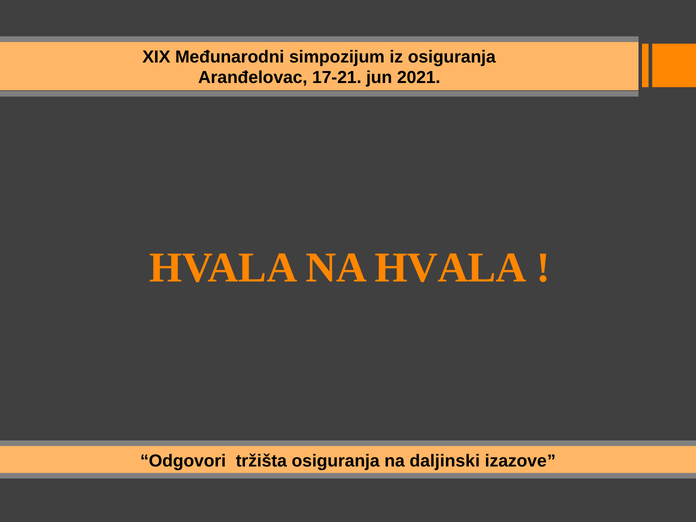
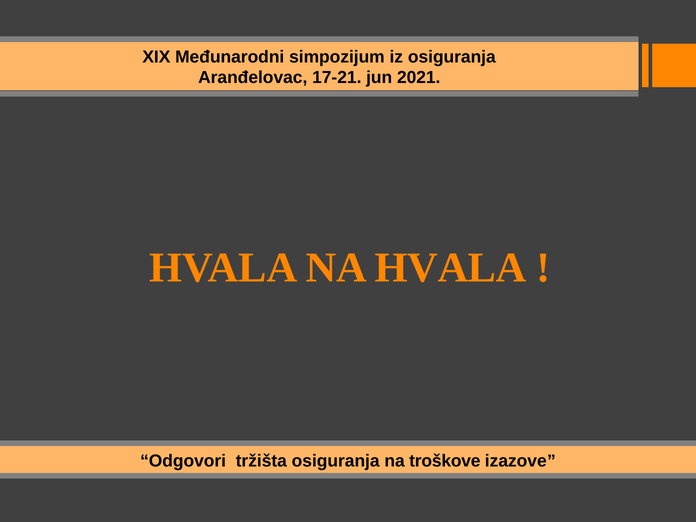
daljinski: daljinski -> troškove
